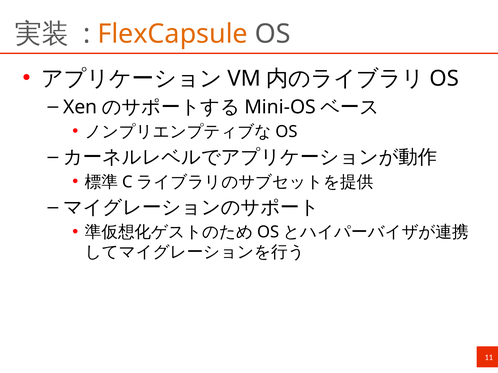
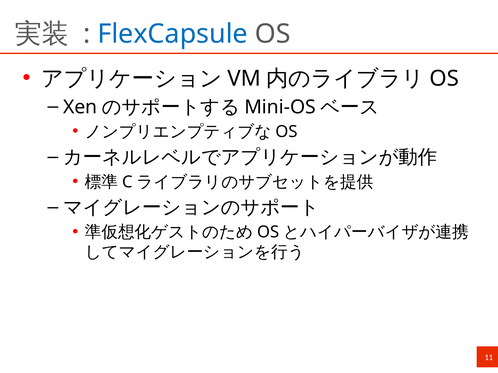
FlexCapsule colour: orange -> blue
